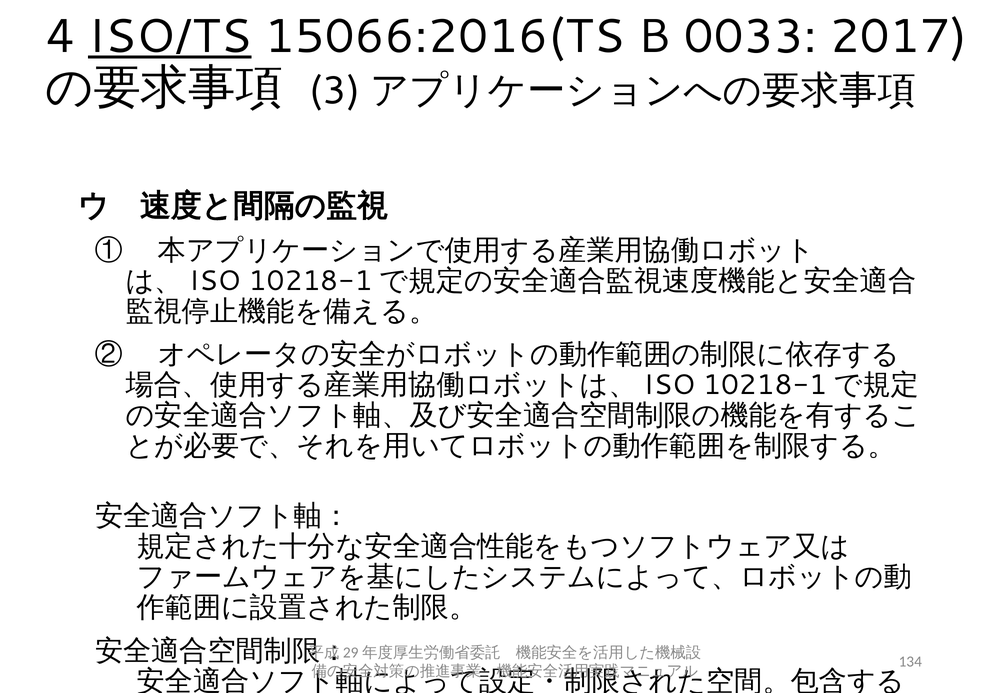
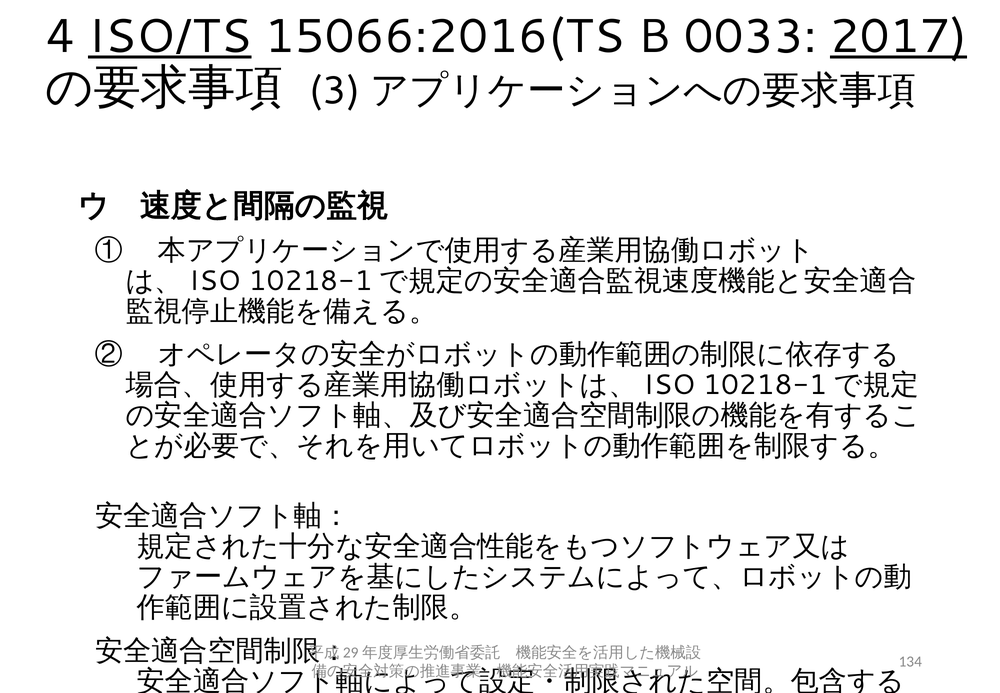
2017 underline: none -> present
